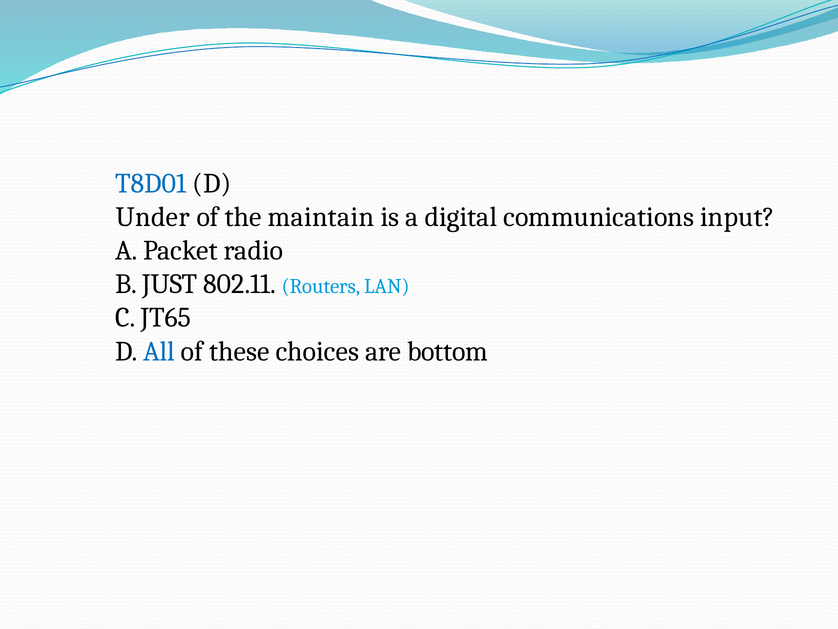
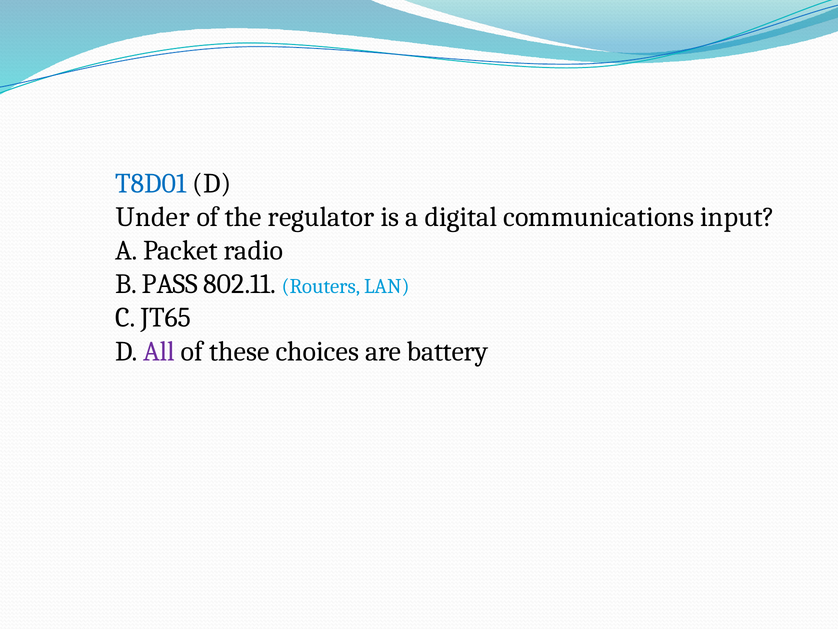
maintain: maintain -> regulator
JUST: JUST -> PASS
All colour: blue -> purple
bottom: bottom -> battery
